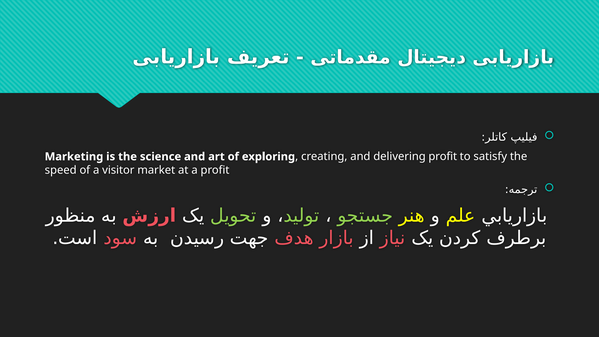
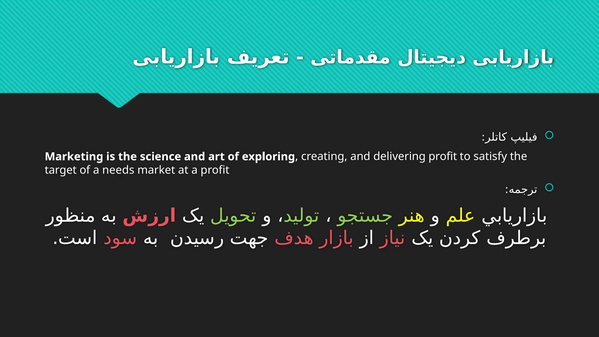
speed: speed -> target
visitor: visitor -> needs
